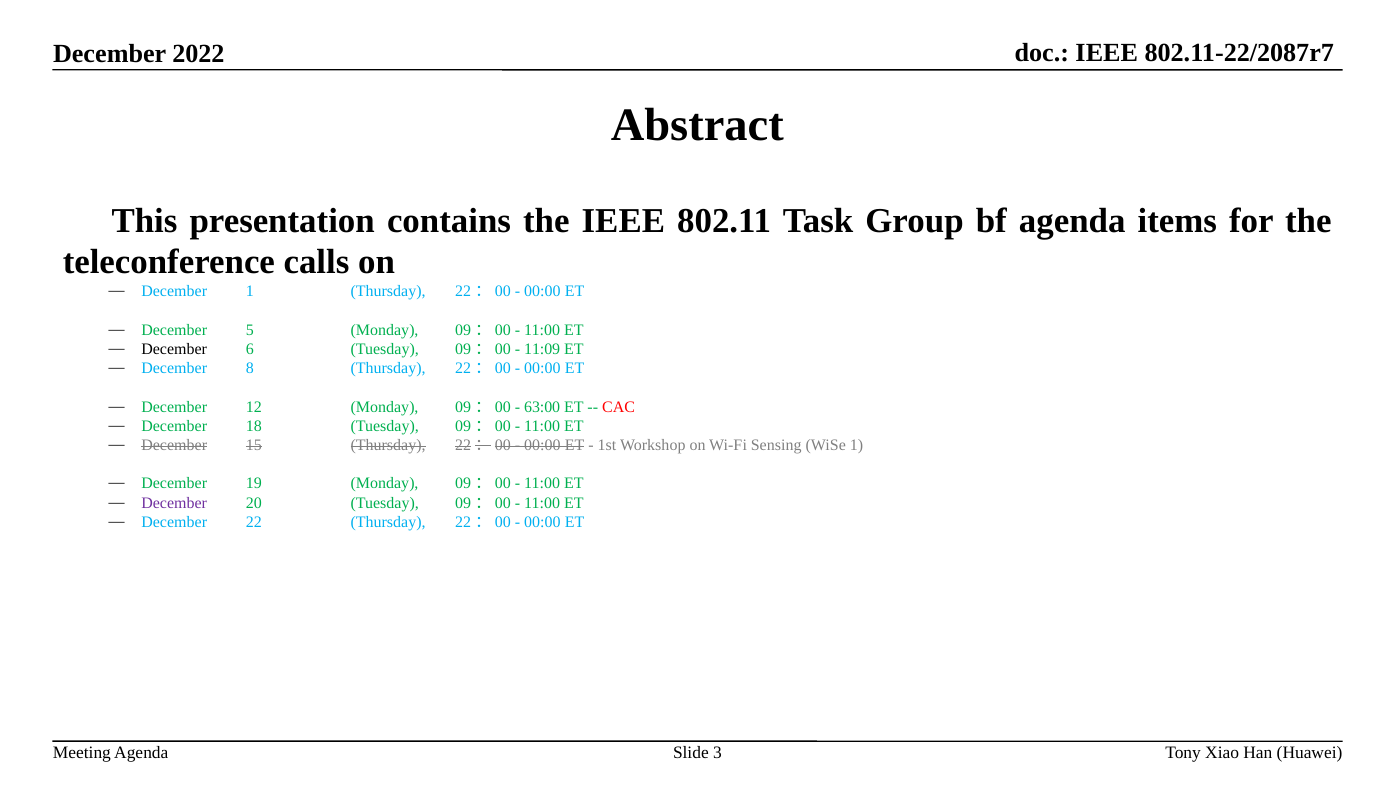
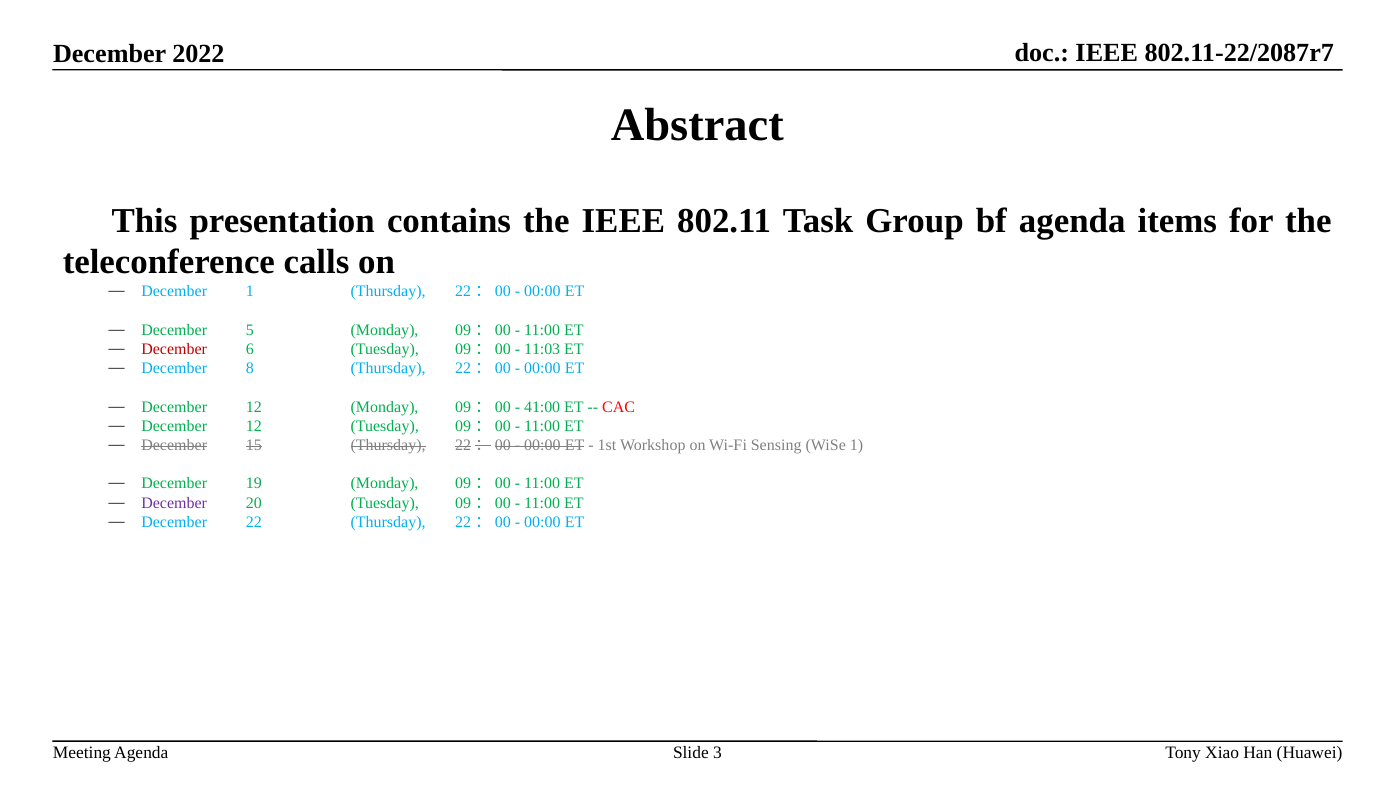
December at (174, 349) colour: black -> red
11:09: 11:09 -> 11:03
63:00: 63:00 -> 41:00
18 at (254, 426): 18 -> 12
